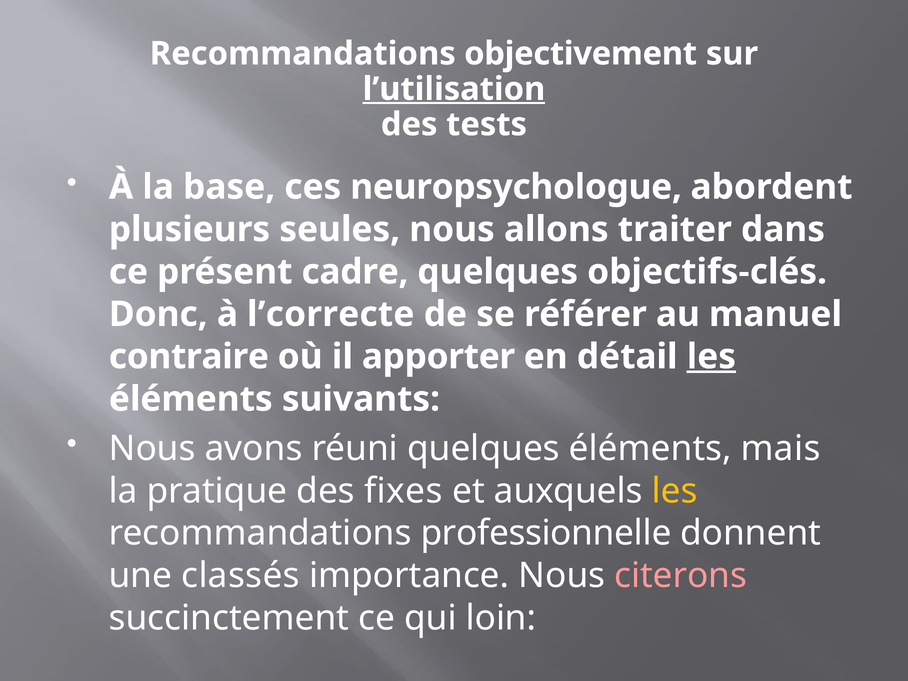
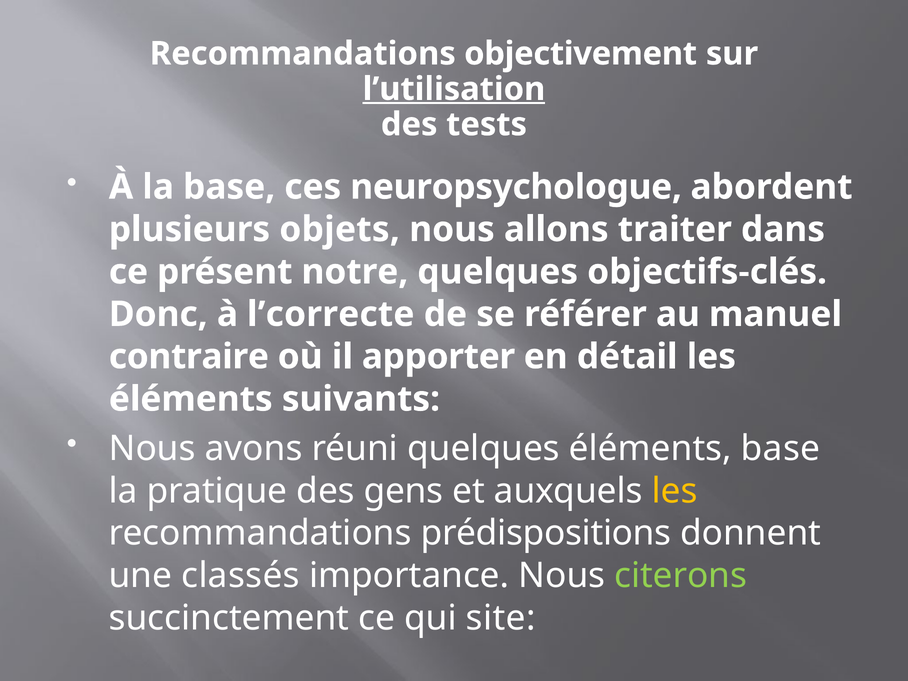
seules: seules -> objets
cadre: cadre -> notre
les at (711, 357) underline: present -> none
éléments mais: mais -> base
fixes: fixes -> gens
professionnelle: professionnelle -> prédispositions
citerons colour: pink -> light green
loin: loin -> site
